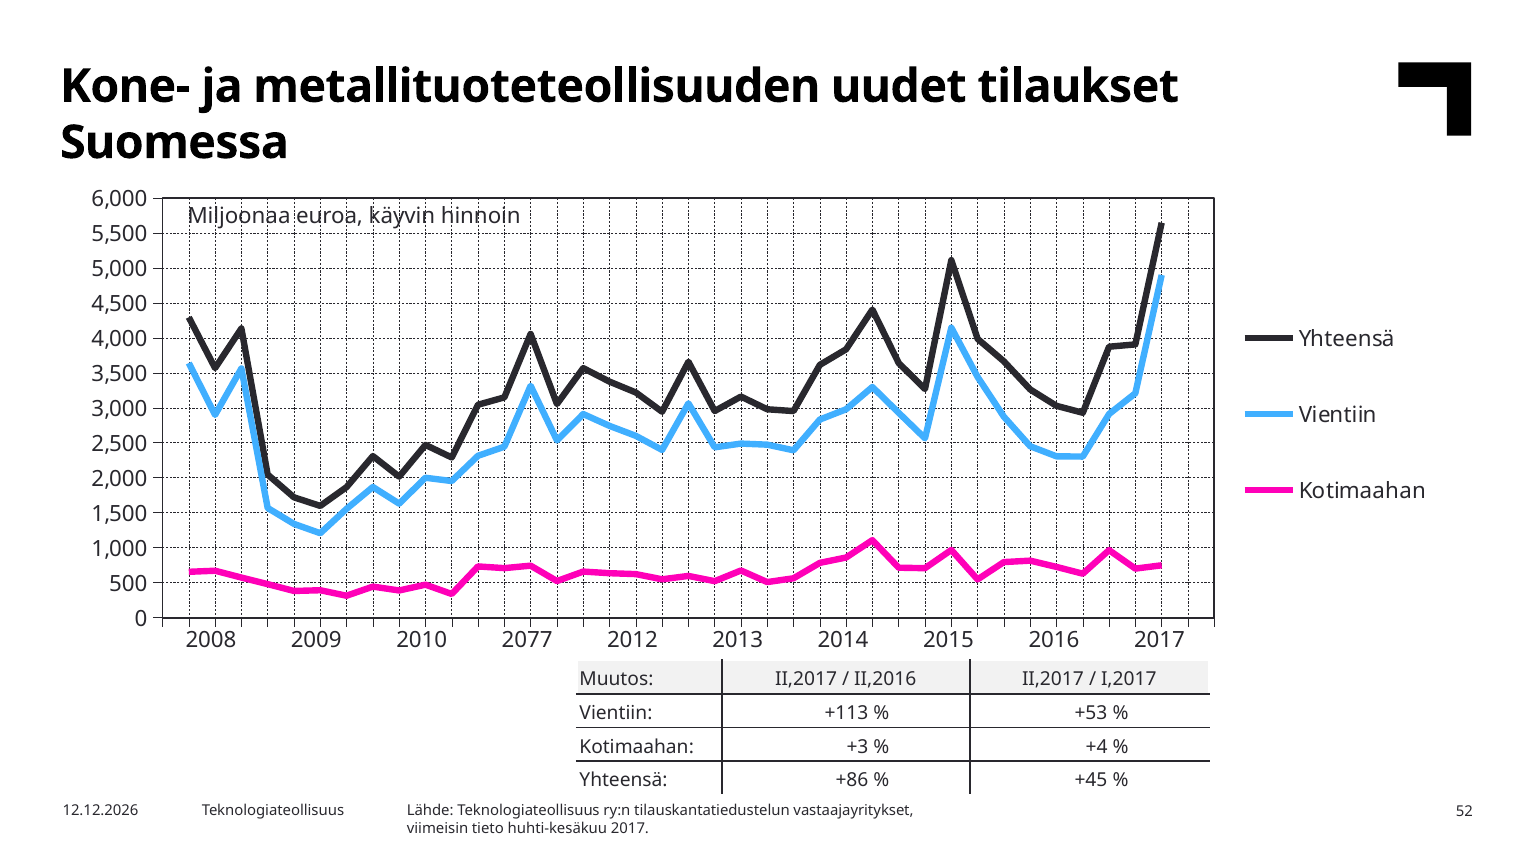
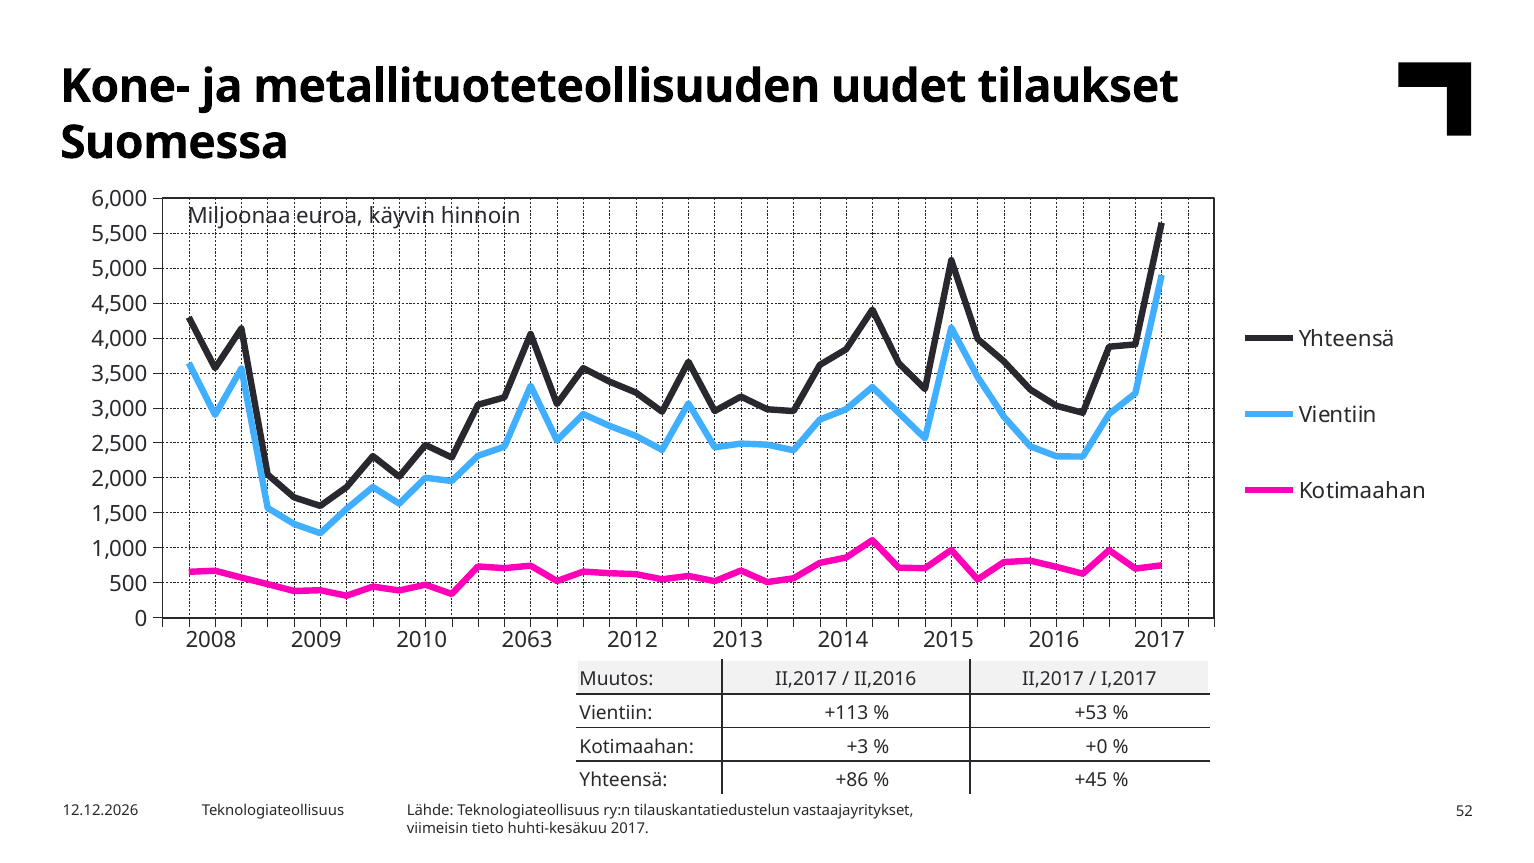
2077: 2077 -> 2063
+4: +4 -> +0
